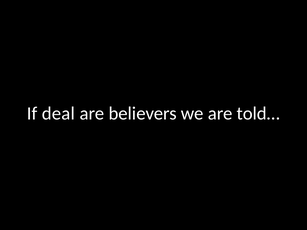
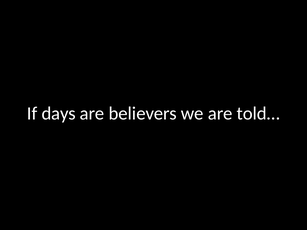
deal: deal -> days
